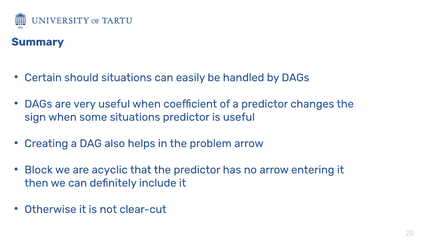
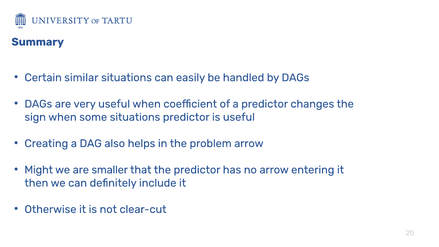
should: should -> similar
Block: Block -> Might
acyclic: acyclic -> smaller
